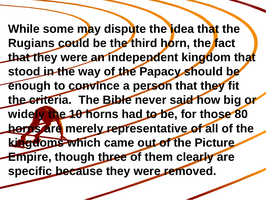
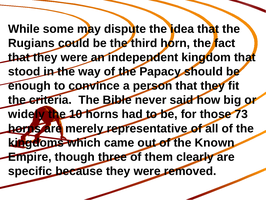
80: 80 -> 73
Picture: Picture -> Known
